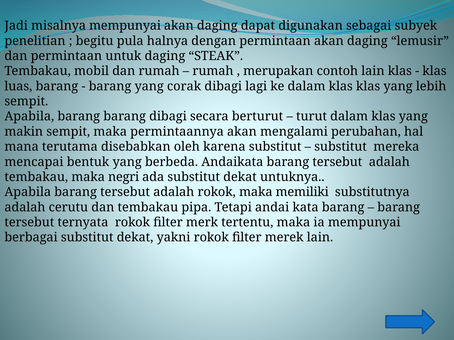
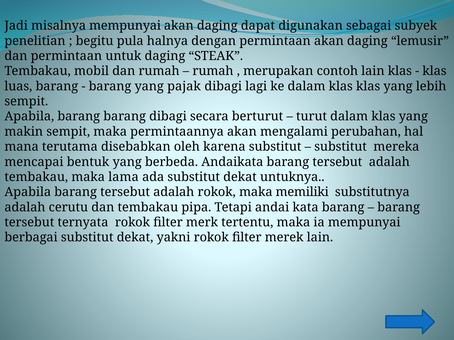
corak: corak -> pajak
negri: negri -> lama
